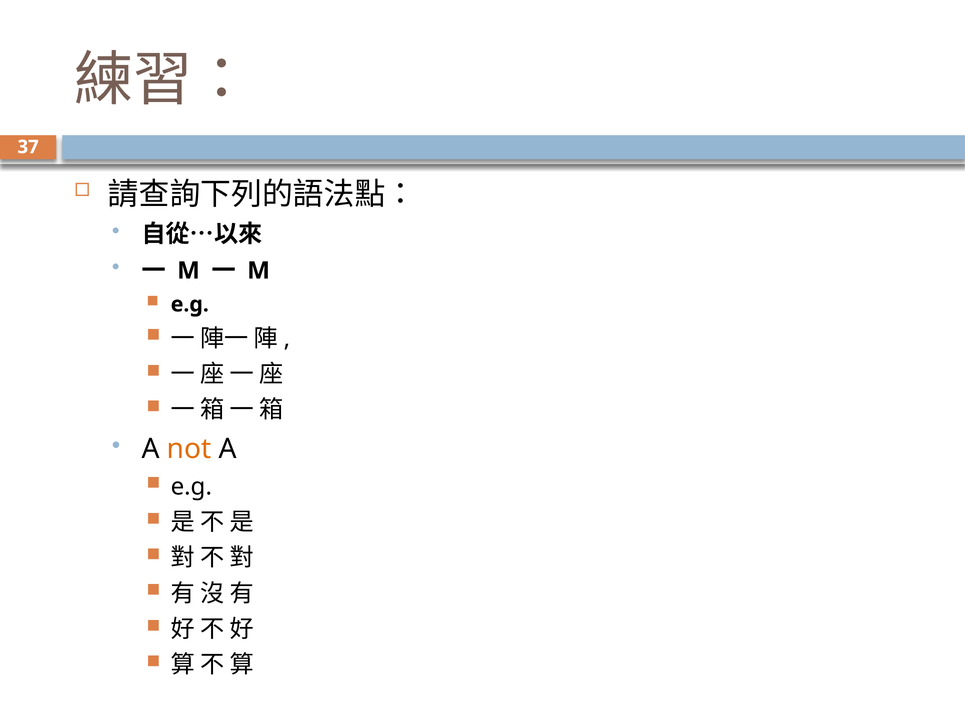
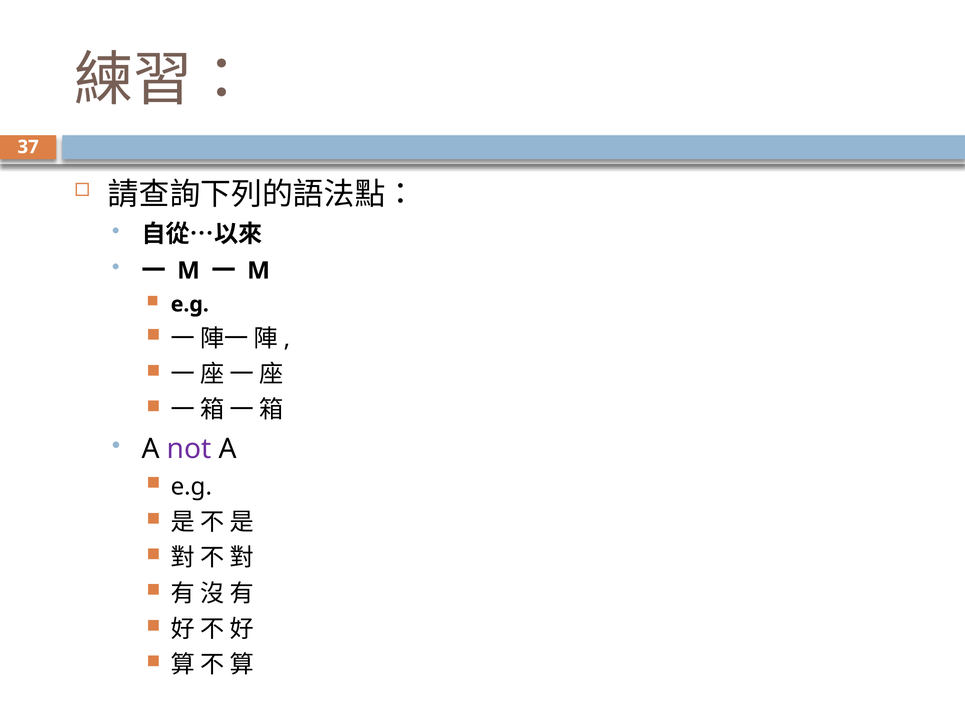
not colour: orange -> purple
